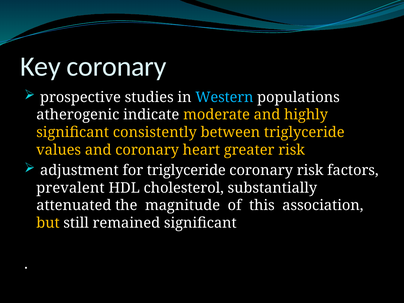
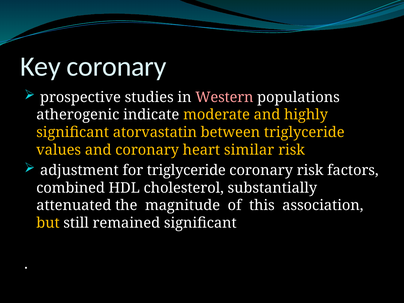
Western colour: light blue -> pink
consistently: consistently -> atorvastatin
greater: greater -> similar
prevalent: prevalent -> combined
